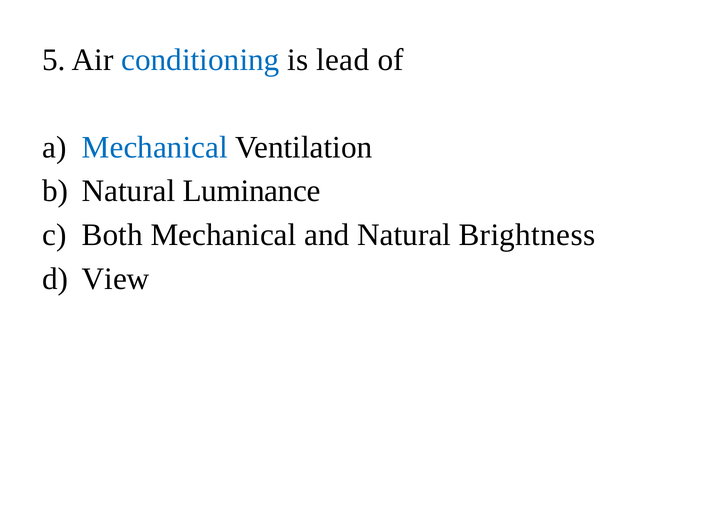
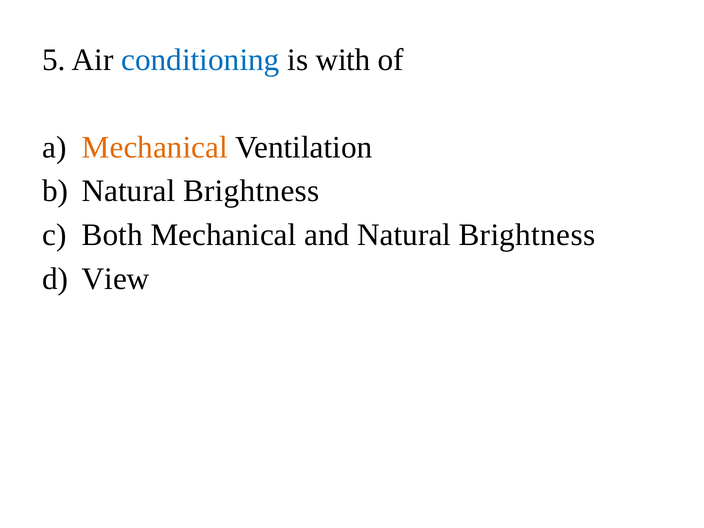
lead: lead -> with
Mechanical at (155, 147) colour: blue -> orange
Luminance at (252, 191): Luminance -> Brightness
